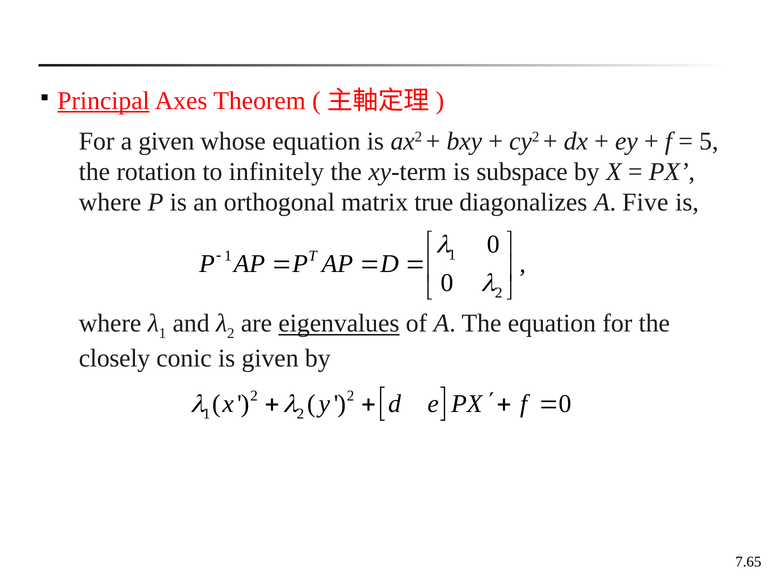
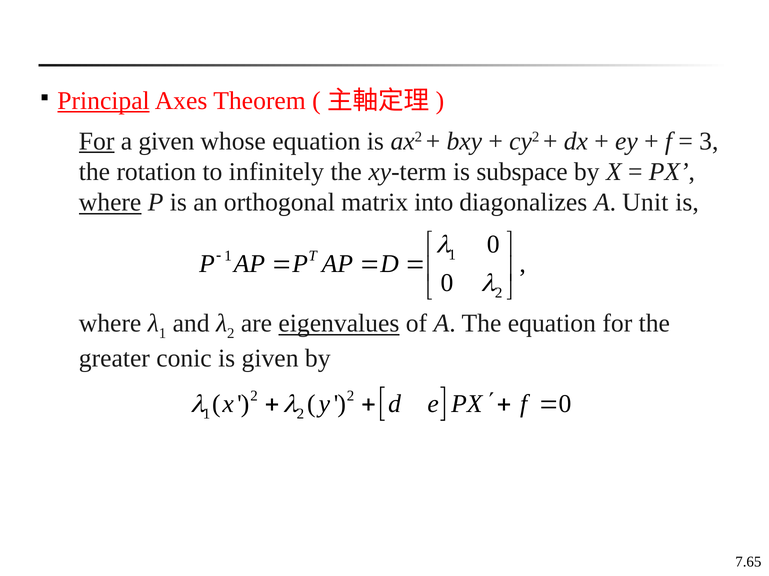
For at (97, 141) underline: none -> present
5: 5 -> 3
where at (110, 203) underline: none -> present
true: true -> into
Five: Five -> Unit
closely: closely -> greater
